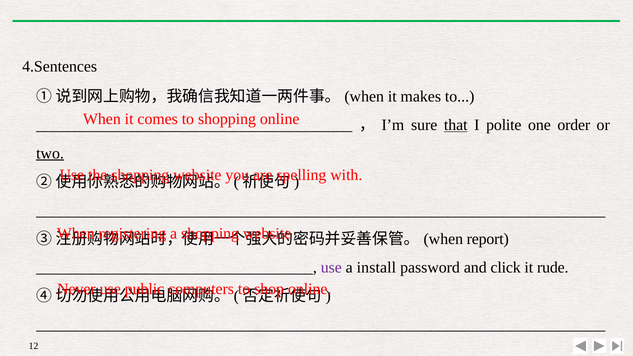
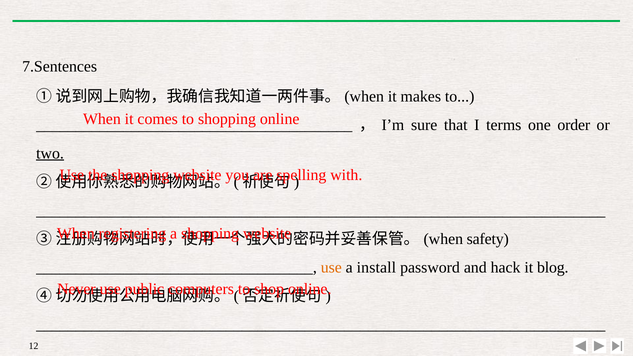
4.Sentences: 4.Sentences -> 7.Sentences
that underline: present -> none
polite: polite -> terms
report: report -> safety
use at (331, 267) colour: purple -> orange
click: click -> hack
rude: rude -> blog
